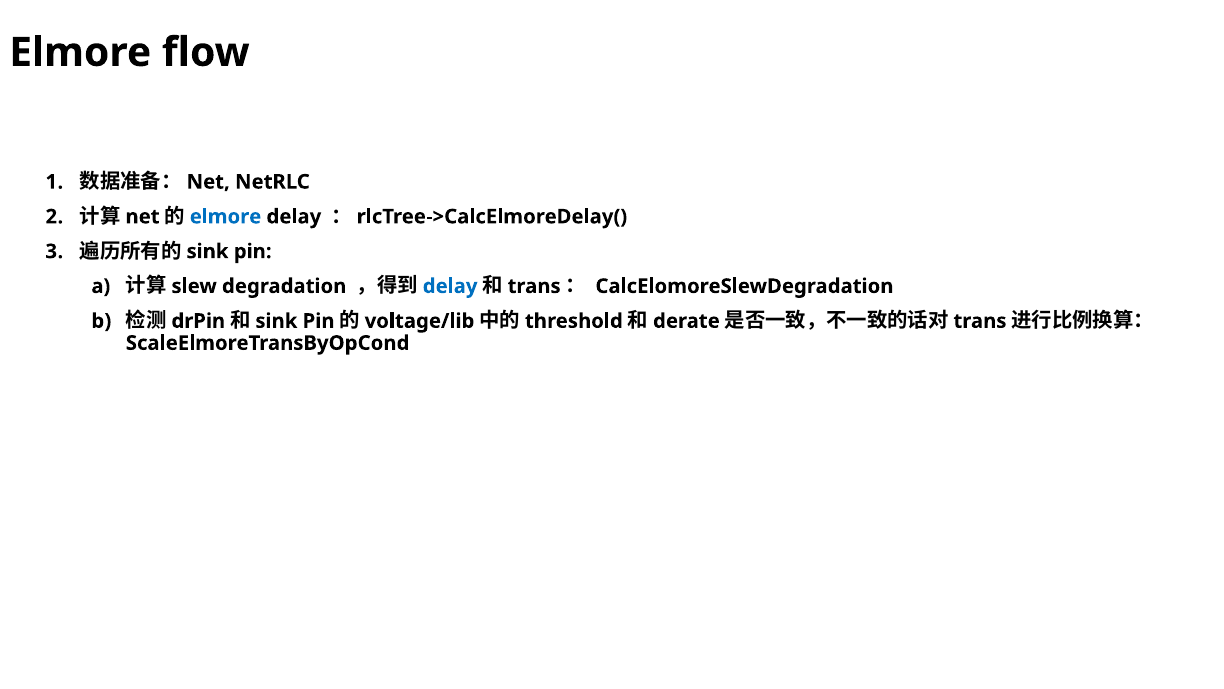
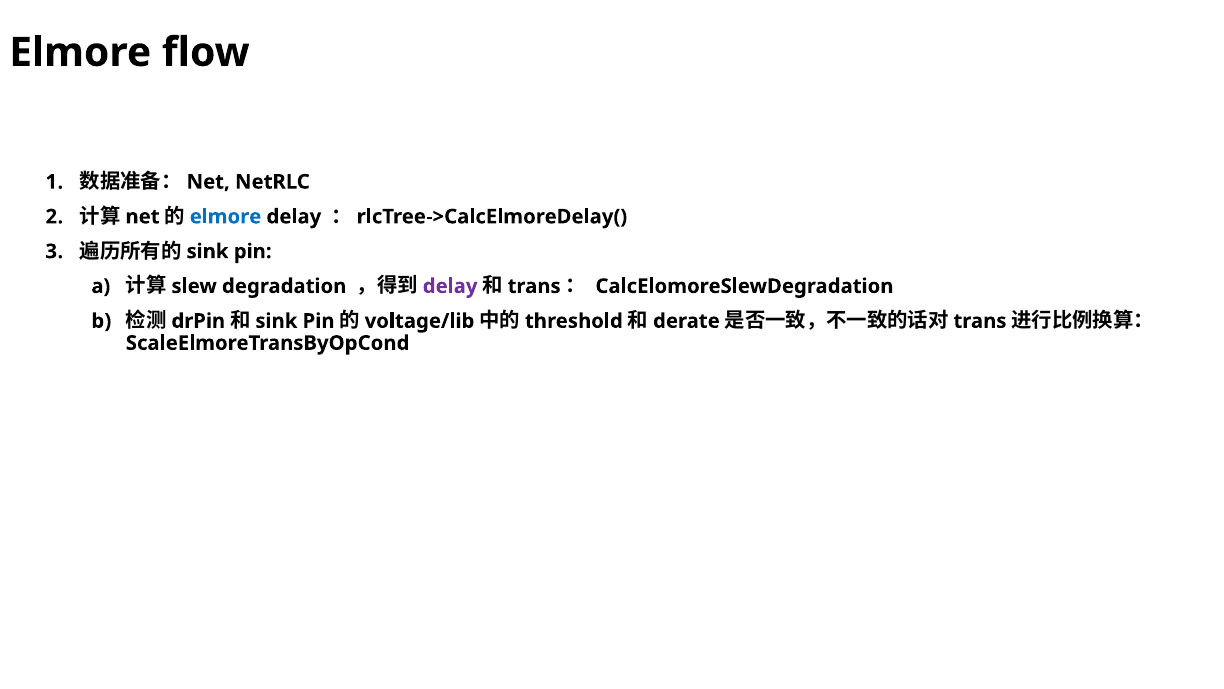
delay at (450, 286) colour: blue -> purple
